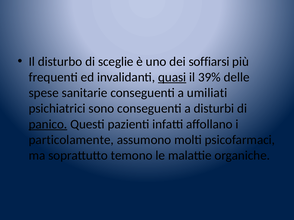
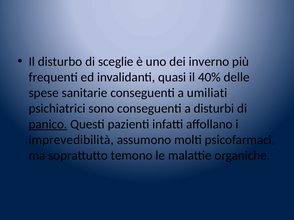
soffiarsi: soffiarsi -> inverno
quasi underline: present -> none
39%: 39% -> 40%
particolamente: particolamente -> imprevedibilità
